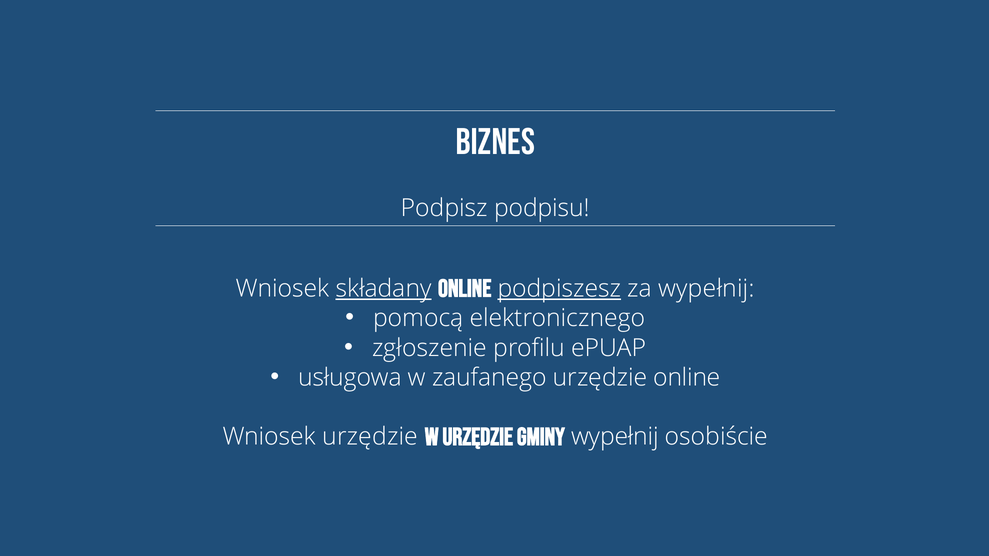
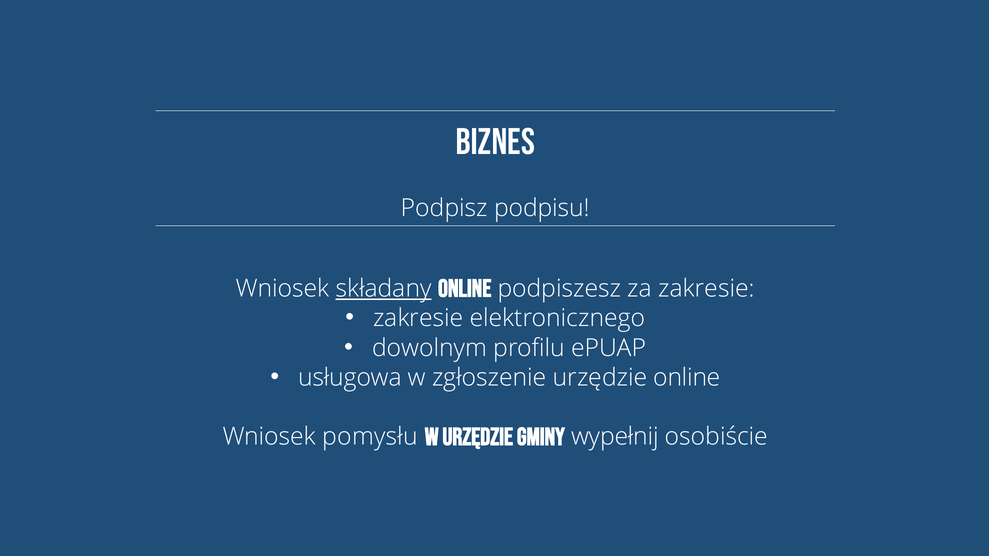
podpiszesz underline: present -> none
za wypełnij: wypełnij -> zakresie
pomocą at (418, 318): pomocą -> zakresie
zgłoszenie: zgłoszenie -> dowolnym
zaufanego: zaufanego -> zgłoszenie
Wniosek urzędzie: urzędzie -> pomysłu
